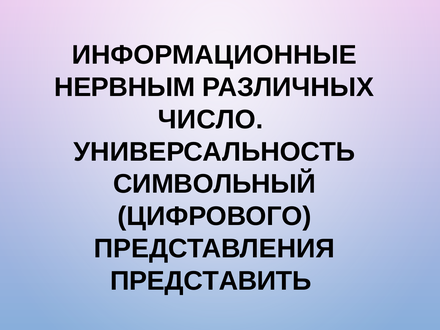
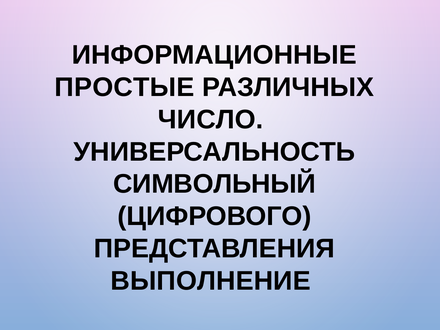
НЕРВНЫМ: НЕРВНЫМ -> ПРОСТЫЕ
ПРЕДСТАВИТЬ: ПРЕДСТАВИТЬ -> ВЫПОЛНЕНИЕ
